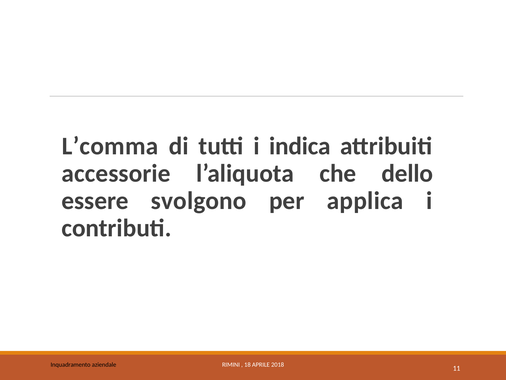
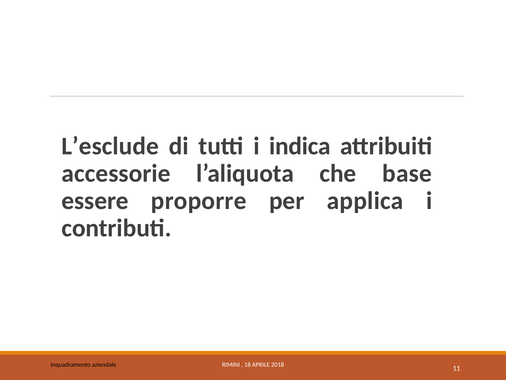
L’comma: L’comma -> L’esclude
dello: dello -> base
svolgono: svolgono -> proporre
